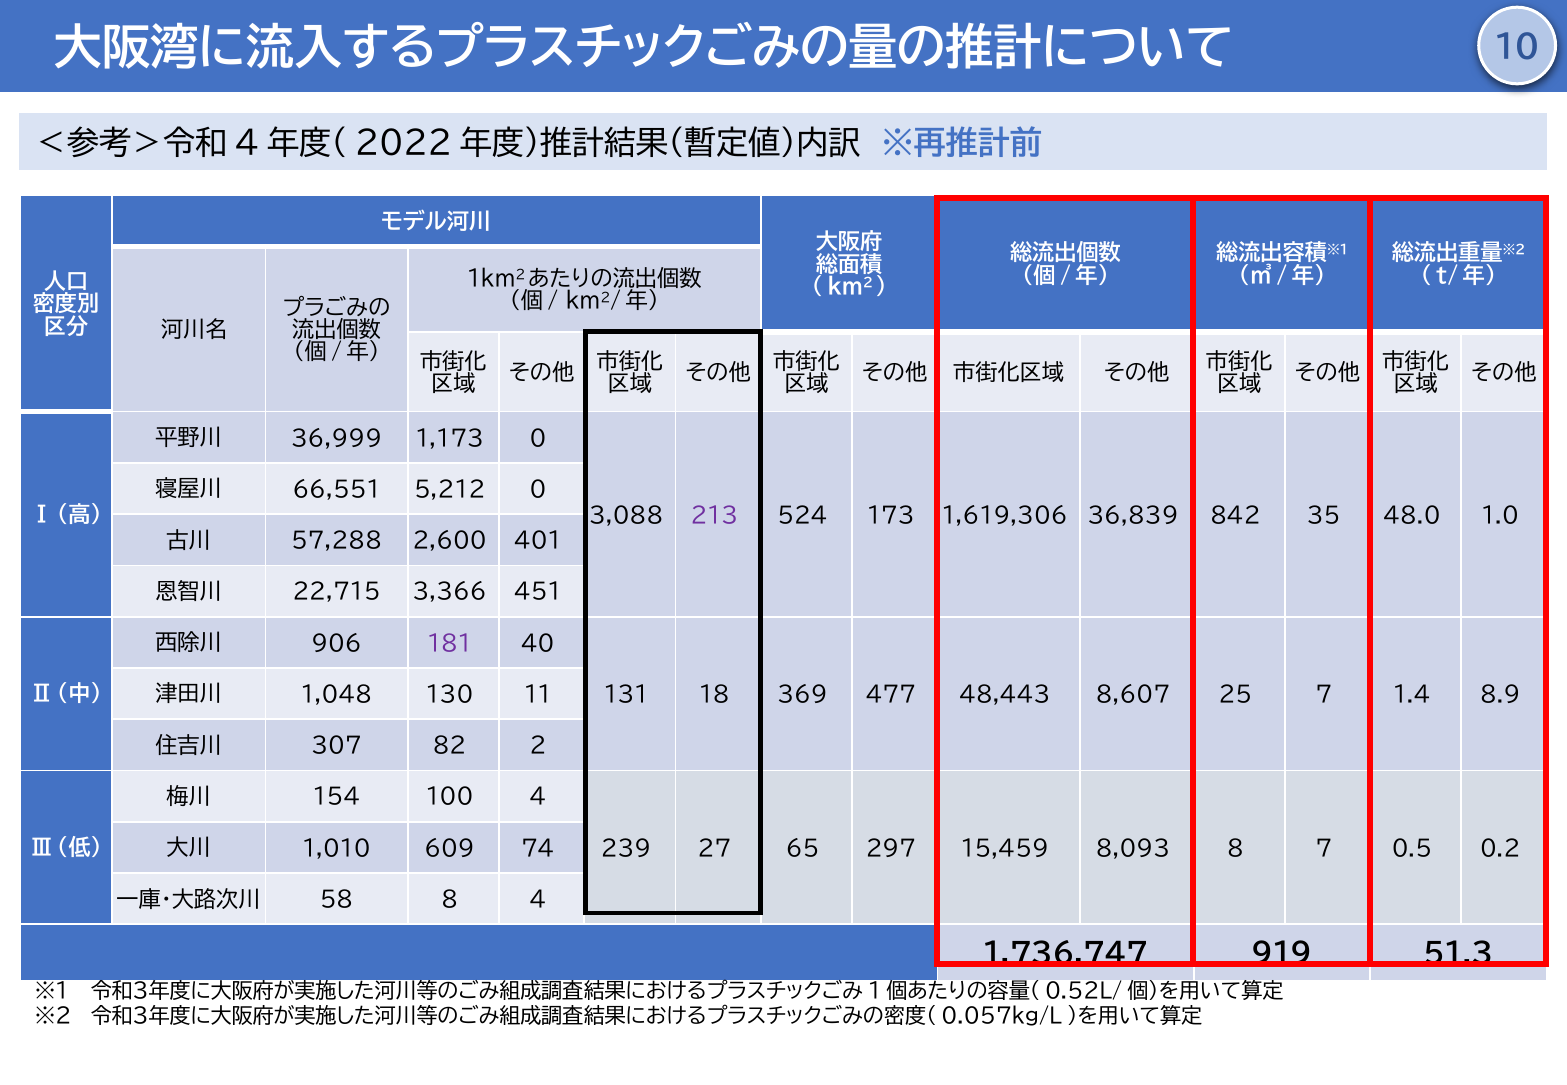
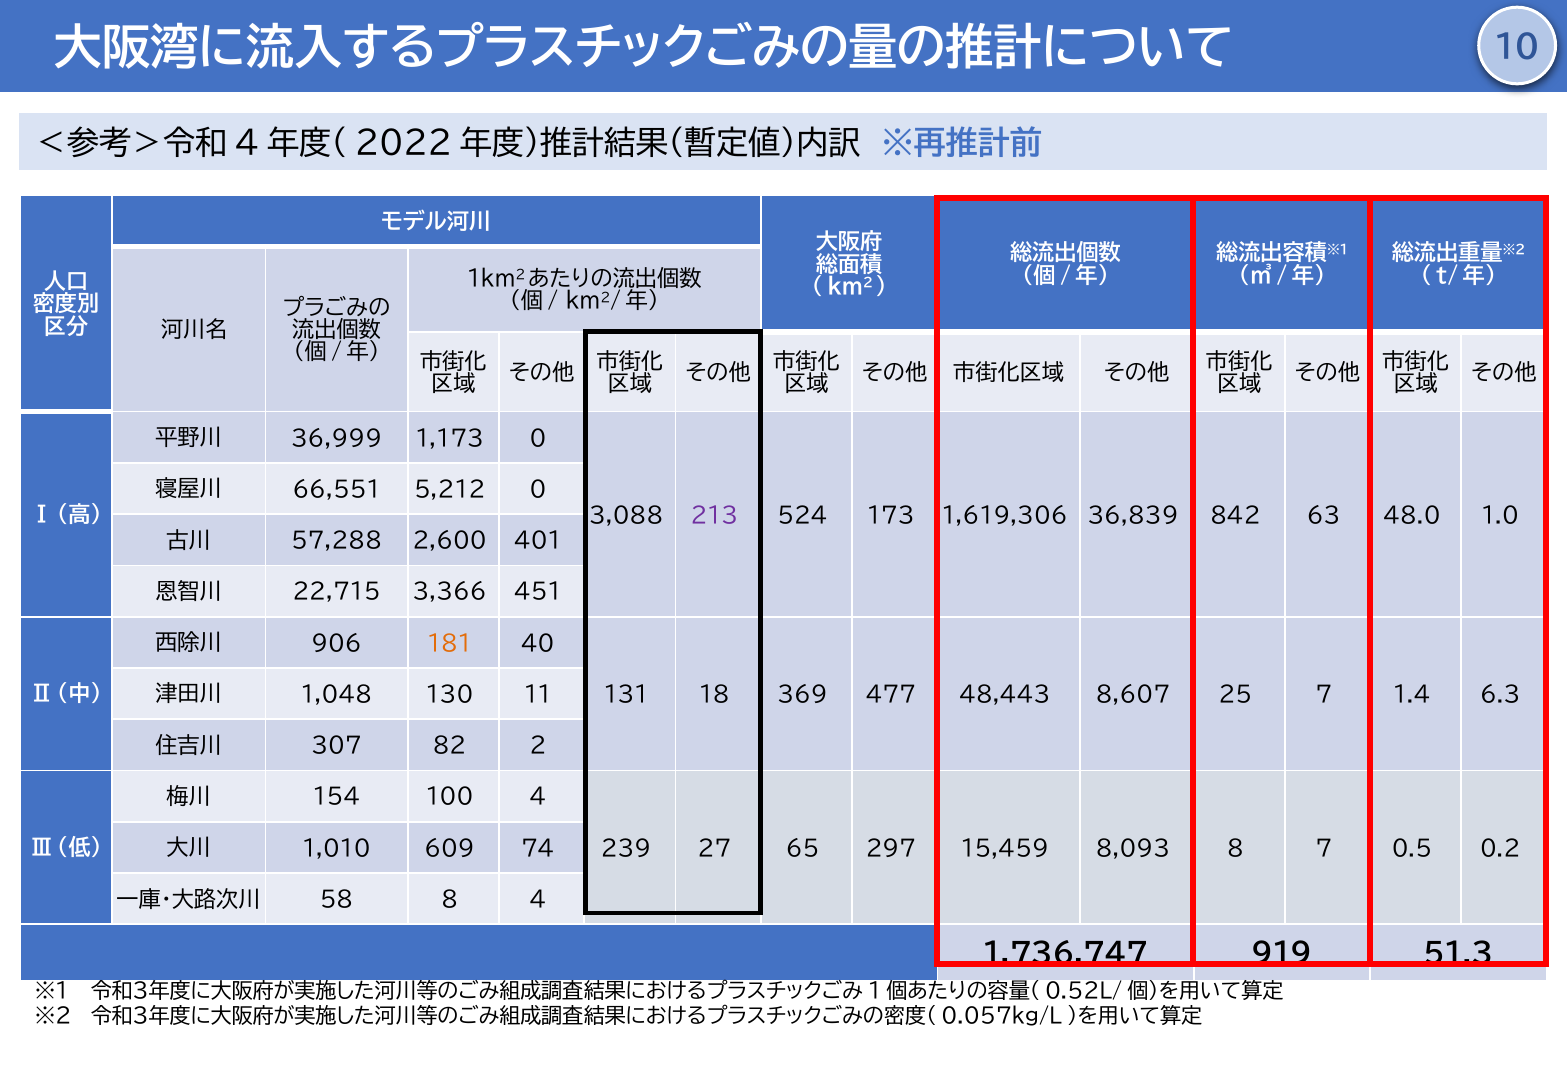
35: 35 -> 63
181 colour: purple -> orange
8.9: 8.9 -> 6.3
